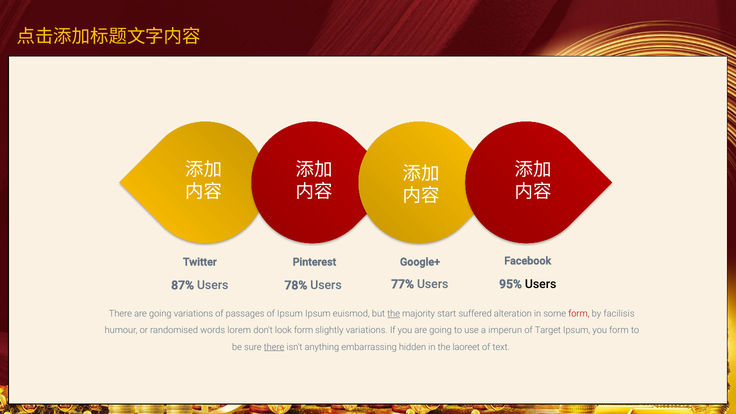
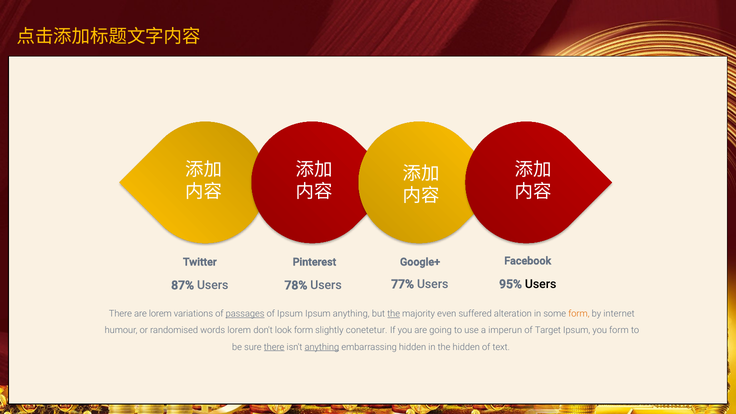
There are going: going -> lorem
passages underline: none -> present
Ipsum euismod: euismod -> anything
start: start -> even
form at (579, 314) colour: red -> orange
facilisis: facilisis -> internet
slightly variations: variations -> conetetur
anything at (322, 347) underline: none -> present
the laoreet: laoreet -> hidden
